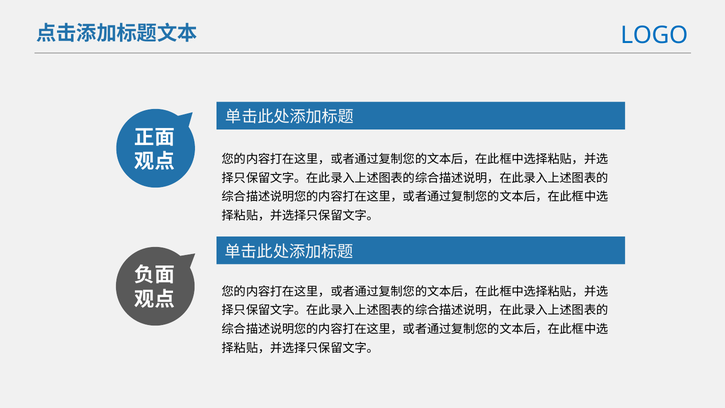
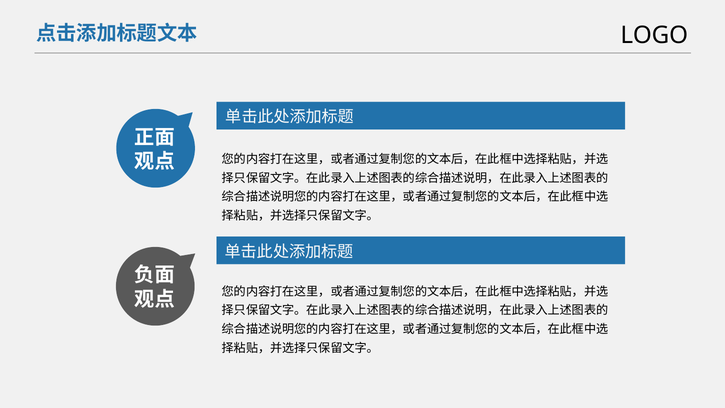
LOGO colour: blue -> black
